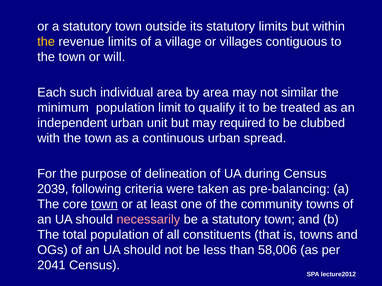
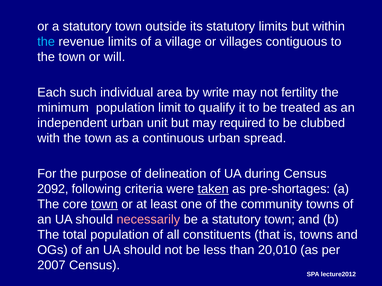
the at (46, 42) colour: yellow -> light blue
by area: area -> write
similar: similar -> fertility
2039: 2039 -> 2092
taken underline: none -> present
pre-balancing: pre-balancing -> pre-shortages
58,006: 58,006 -> 20,010
2041: 2041 -> 2007
